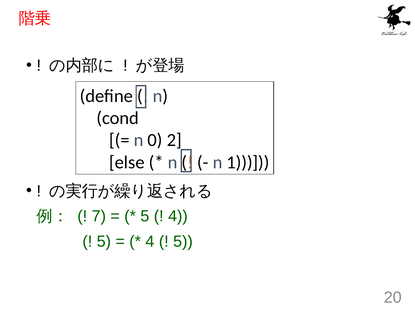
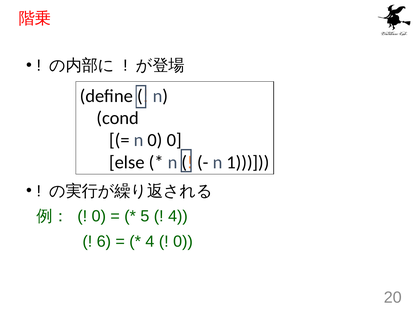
0 2: 2 -> 0
7 at (99, 217): 7 -> 0
5 at (104, 242): 5 -> 6
5 at (183, 242): 5 -> 0
